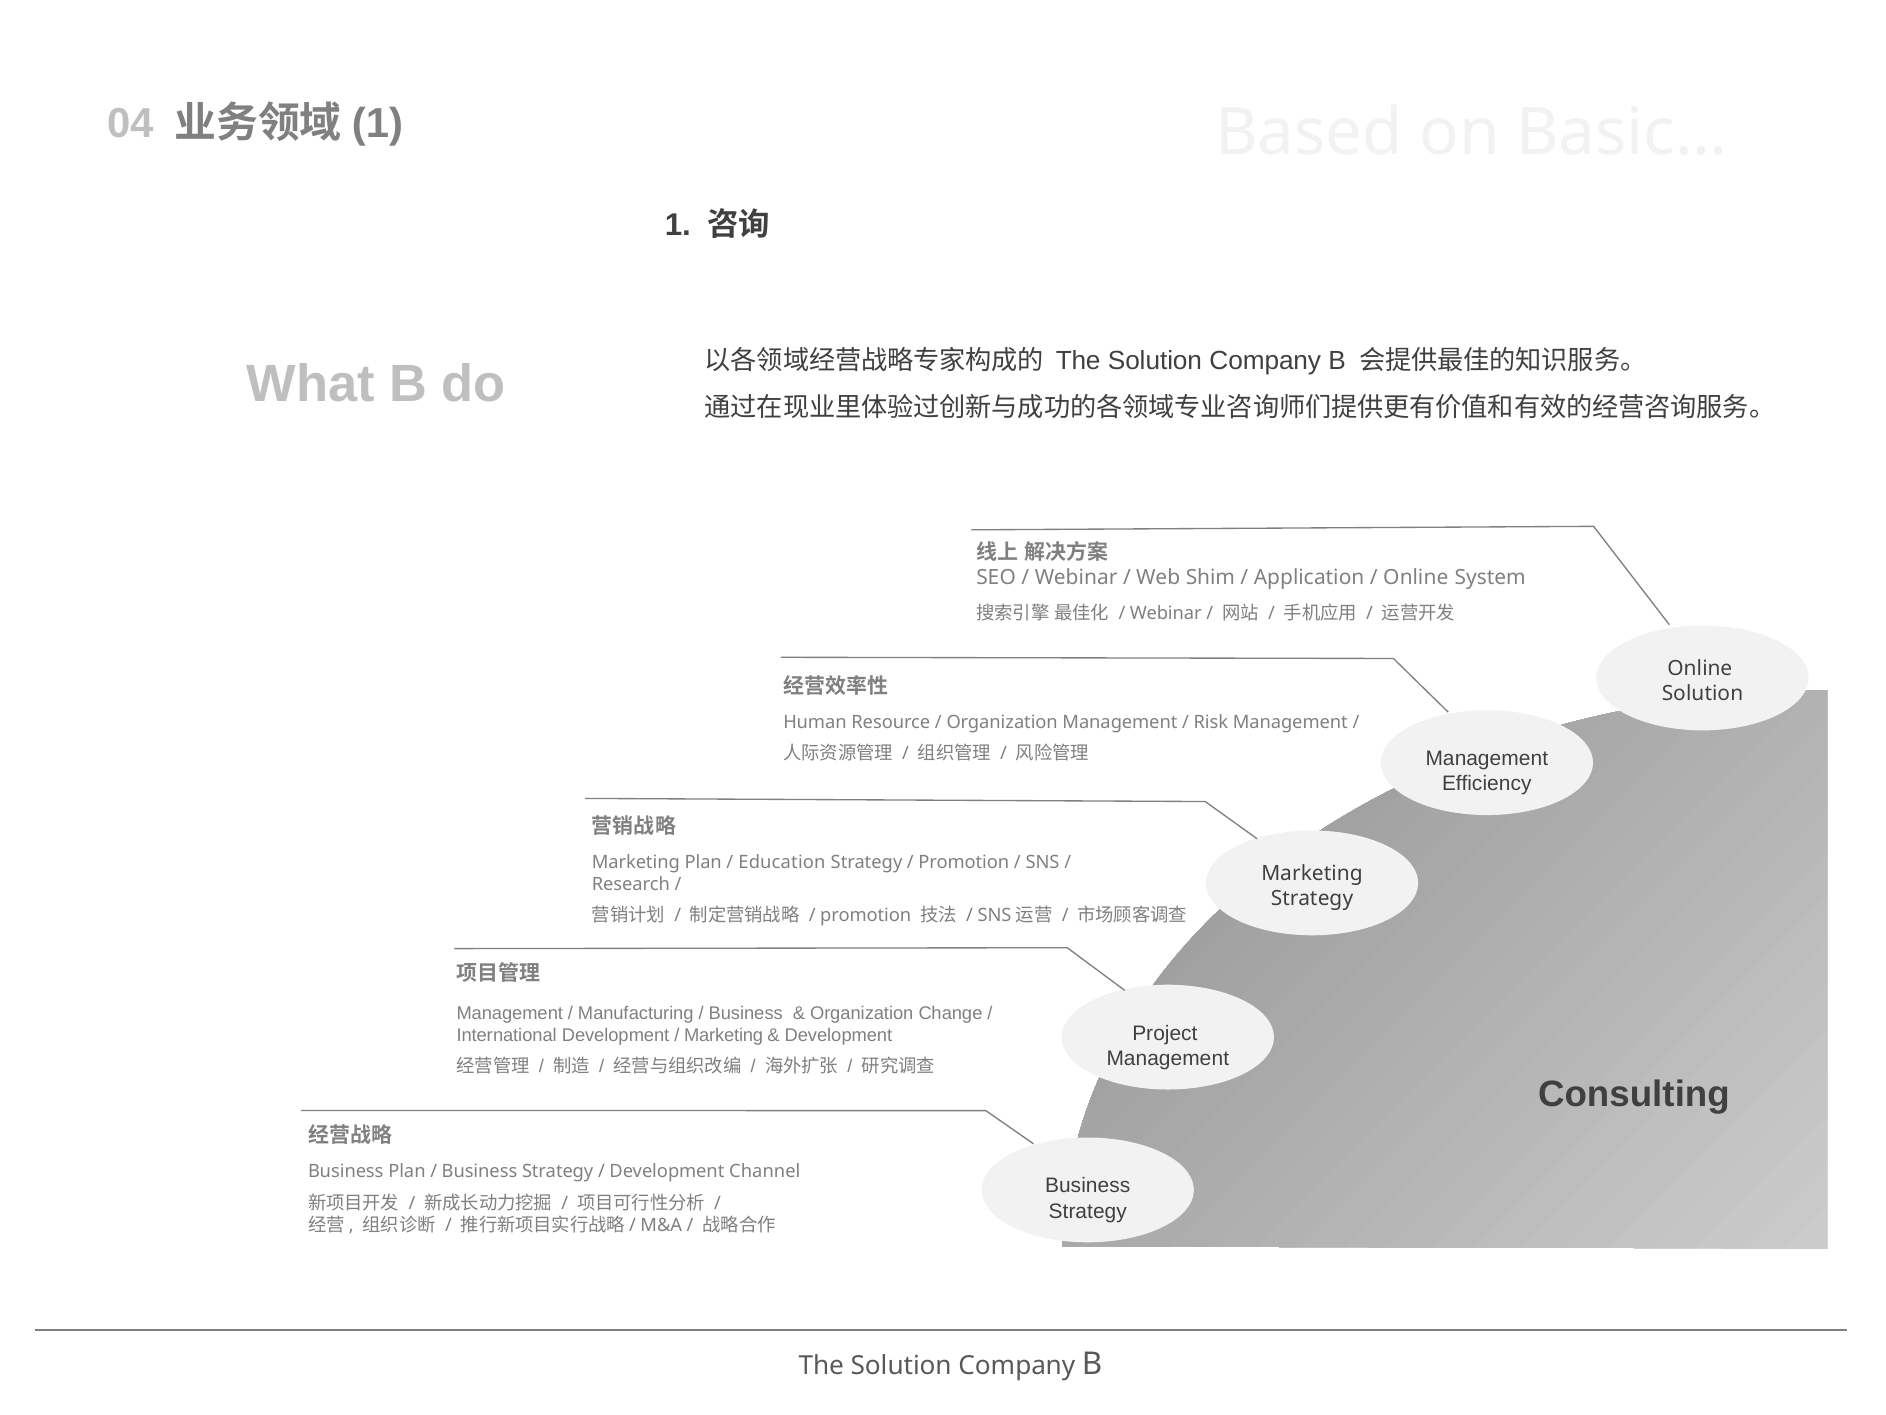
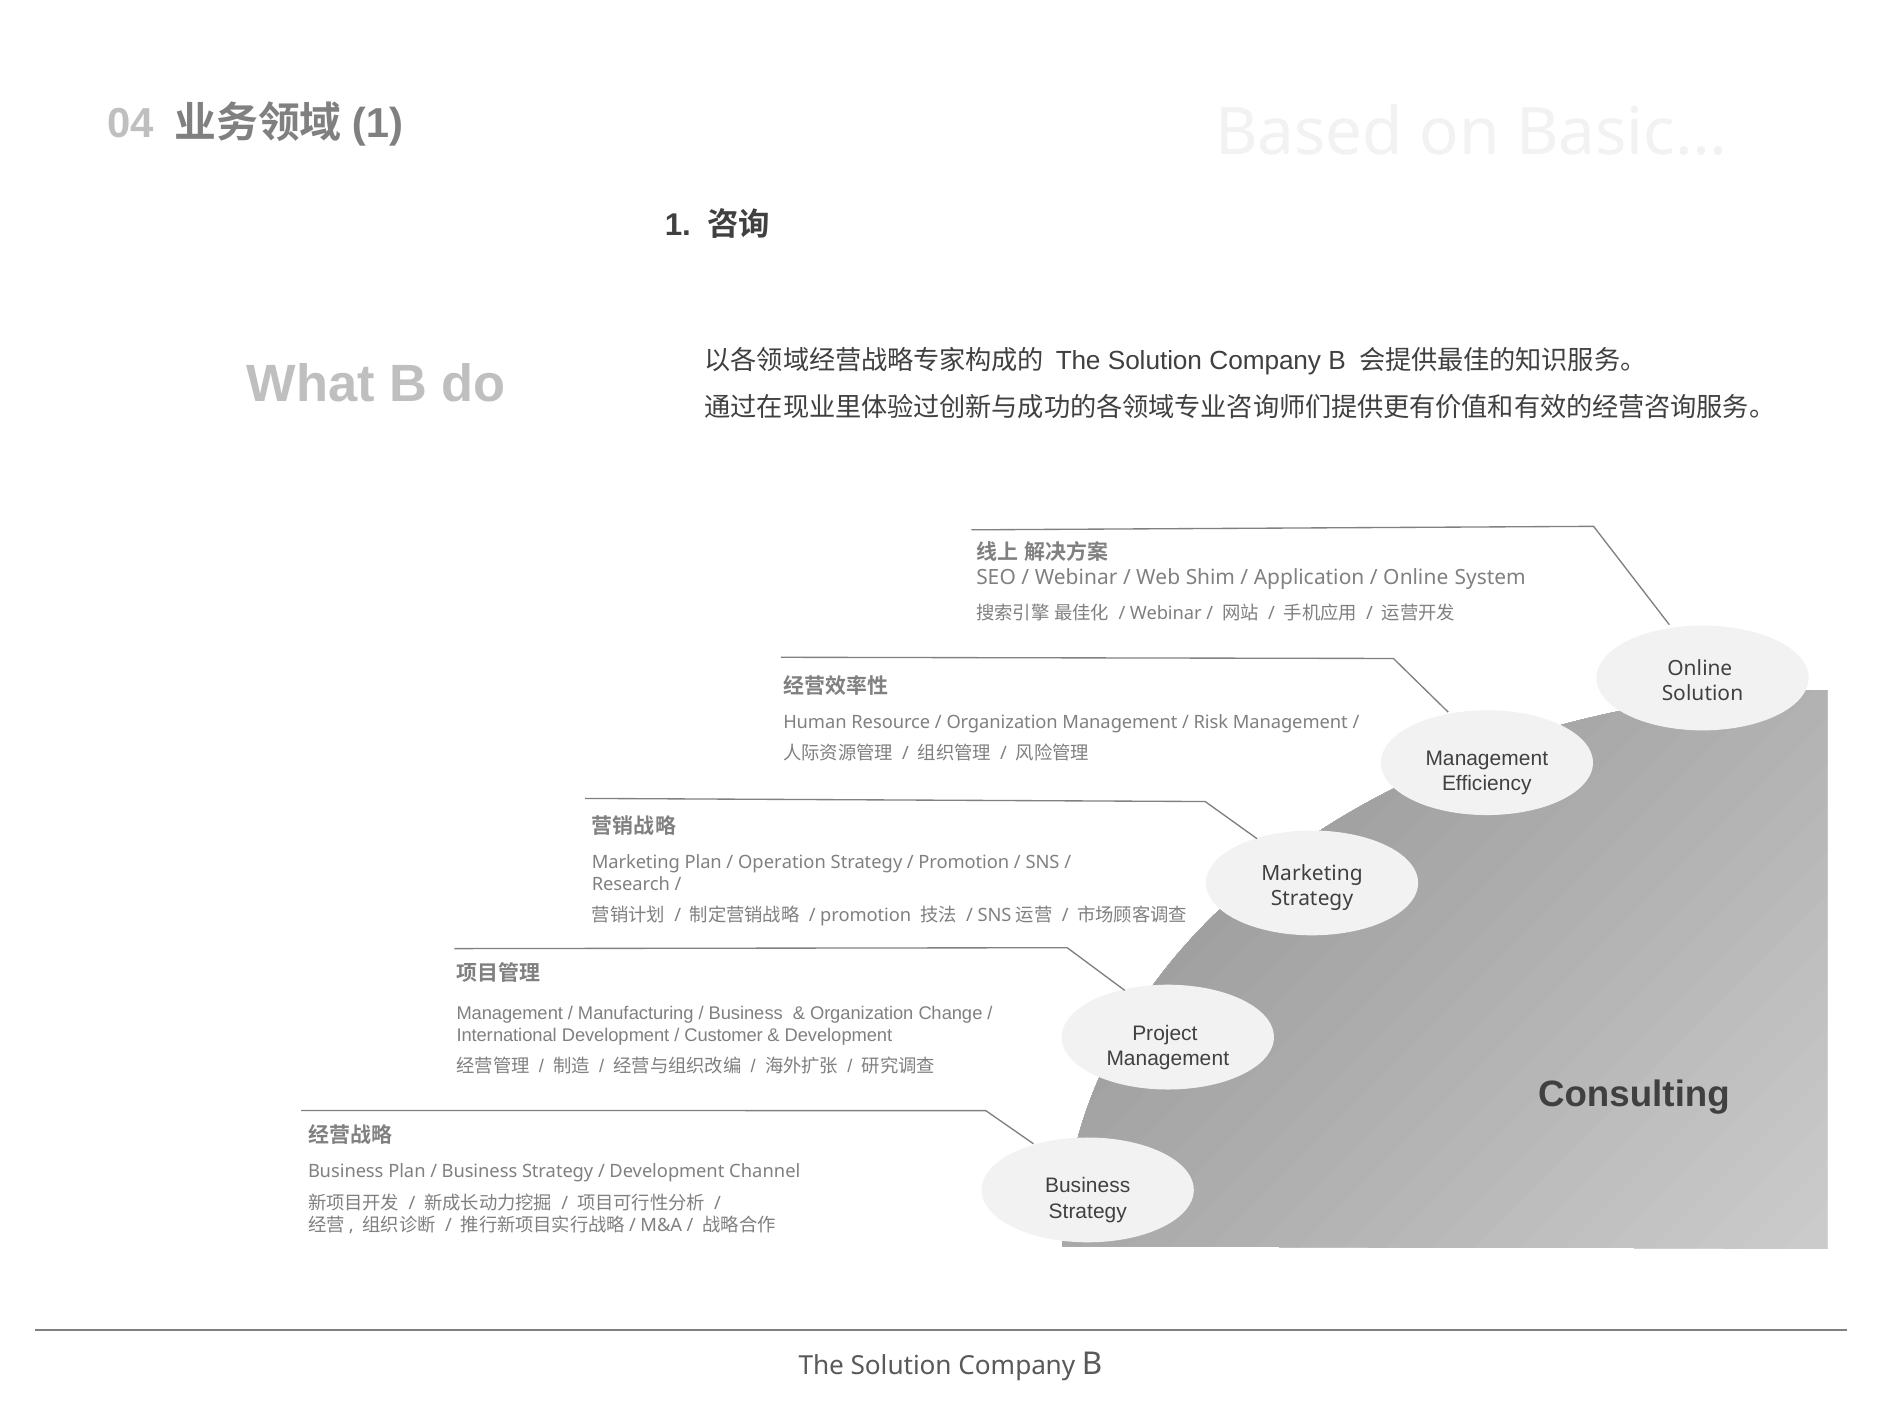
Education: Education -> Operation
Marketing at (724, 1035): Marketing -> Customer
